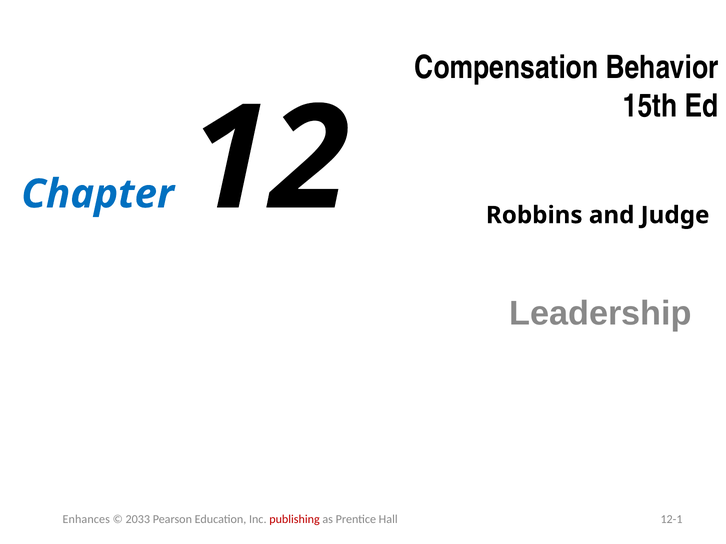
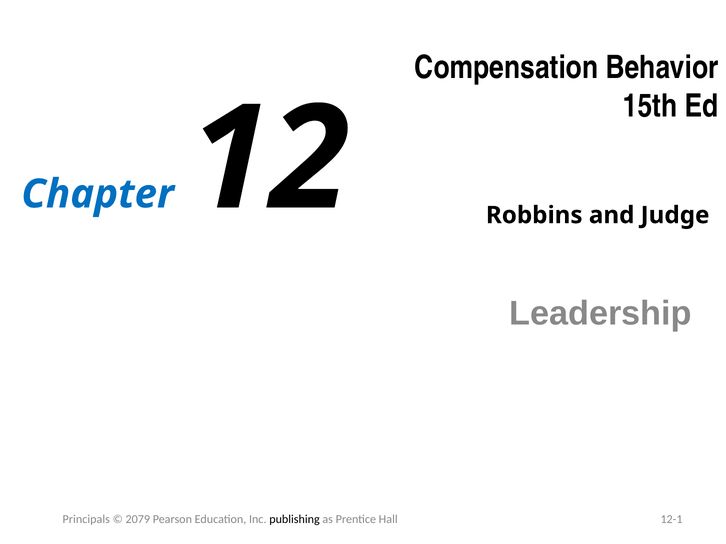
Enhances: Enhances -> Principals
2033: 2033 -> 2079
publishing colour: red -> black
